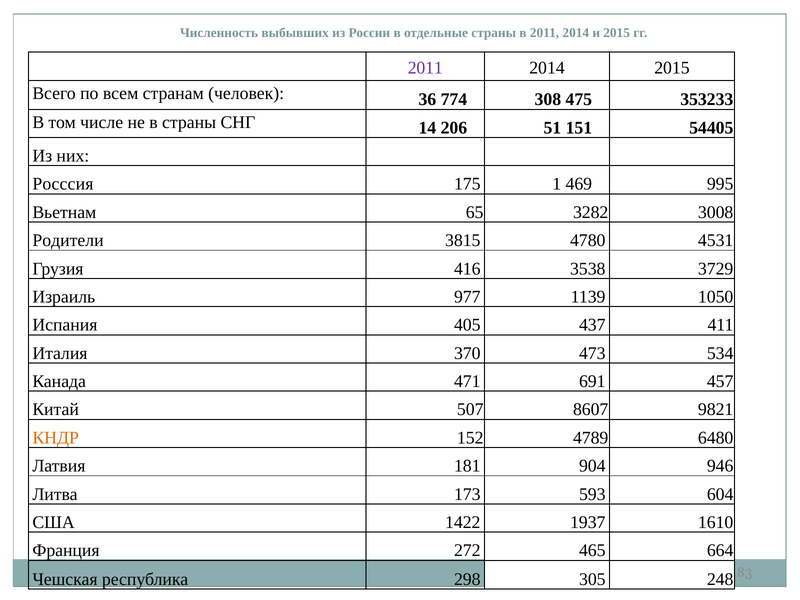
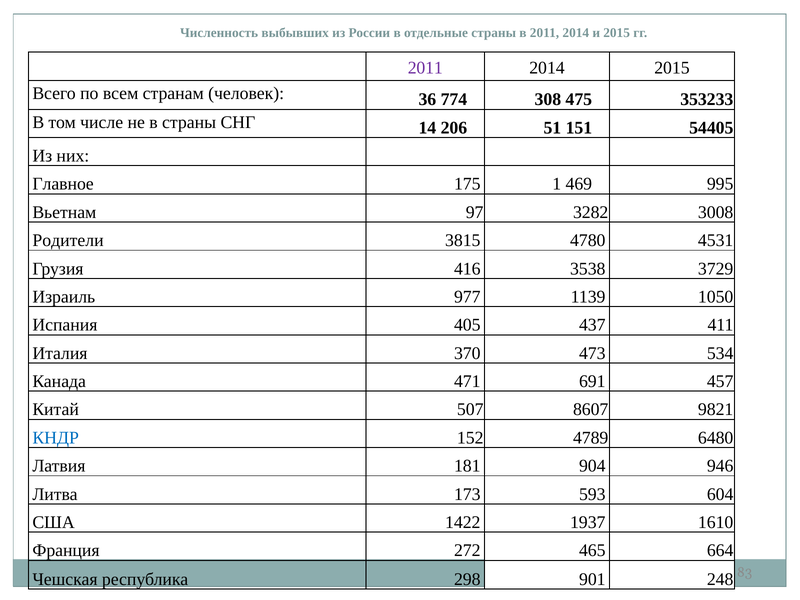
Росссия: Росссия -> Главное
65: 65 -> 97
КНДР colour: orange -> blue
305: 305 -> 901
